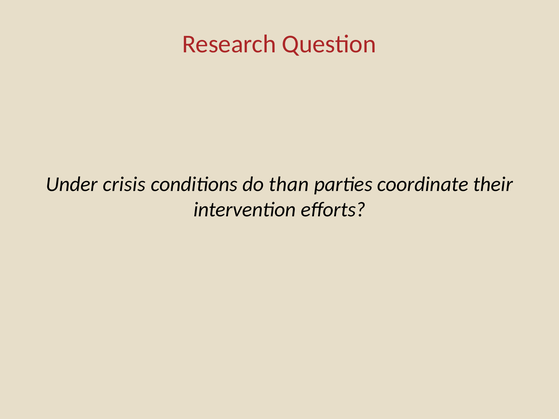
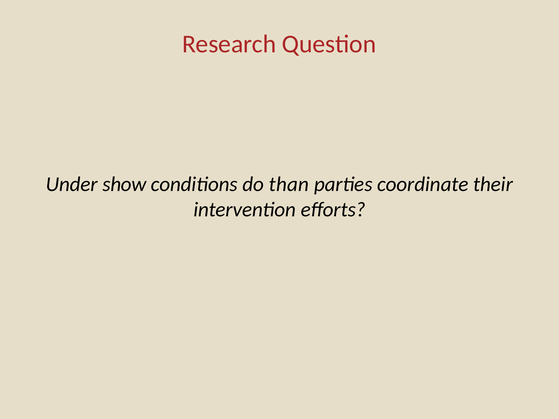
crisis: crisis -> show
